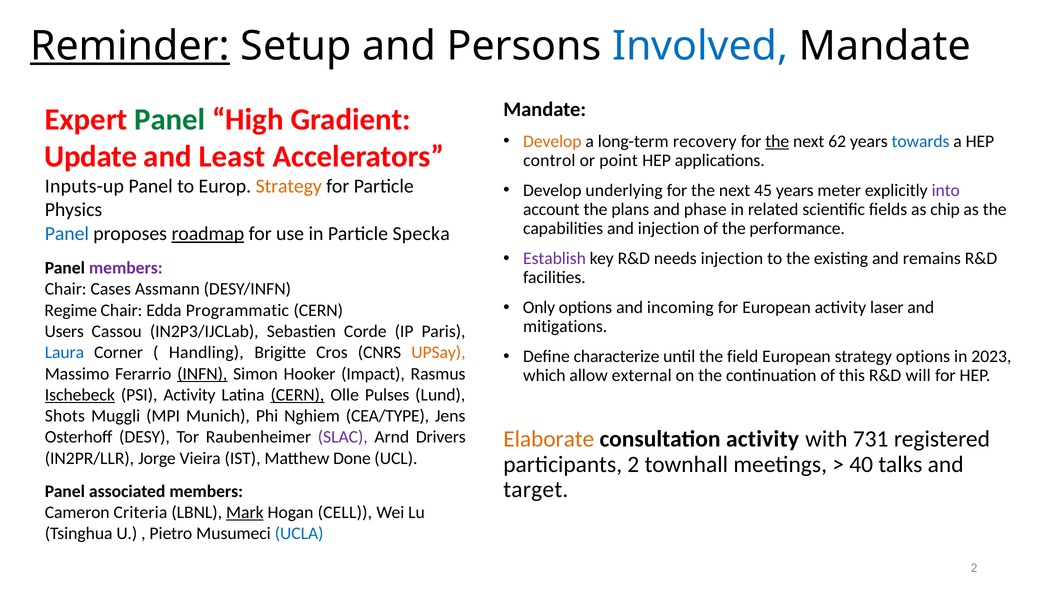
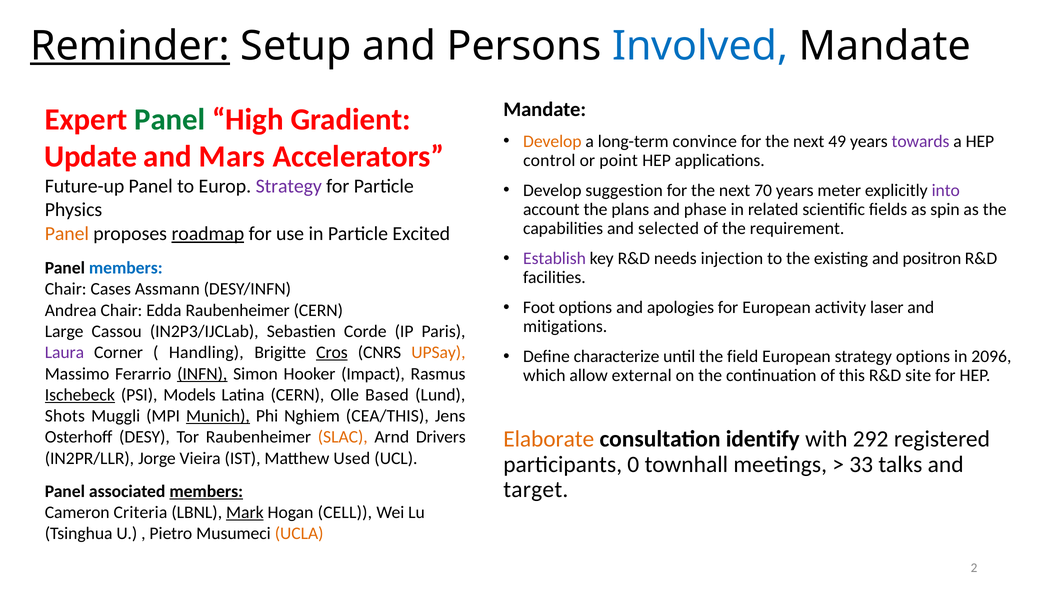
recovery: recovery -> convince
the at (777, 141) underline: present -> none
62: 62 -> 49
towards colour: blue -> purple
Least: Least -> Mars
Inputs-up: Inputs-up -> Future-up
Strategy at (289, 186) colour: orange -> purple
underlying: underlying -> suggestion
45: 45 -> 70
chip: chip -> spin
and injection: injection -> selected
performance: performance -> requirement
Panel at (67, 234) colour: blue -> orange
Specka: Specka -> Excited
remains: remains -> positron
members at (126, 268) colour: purple -> blue
Only: Only -> Foot
incoming: incoming -> apologies
Regime: Regime -> Andrea
Edda Programmatic: Programmatic -> Raubenheimer
Users: Users -> Large
Laura colour: blue -> purple
Cros underline: none -> present
2023: 2023 -> 2096
will: will -> site
PSI Activity: Activity -> Models
CERN at (297, 395) underline: present -> none
Pulses: Pulses -> Based
Munich underline: none -> present
CEA/TYPE: CEA/TYPE -> CEA/THIS
consultation activity: activity -> identify
731: 731 -> 292
SLAC colour: purple -> orange
Done: Done -> Used
participants 2: 2 -> 0
40: 40 -> 33
members at (206, 491) underline: none -> present
UCLA colour: blue -> orange
